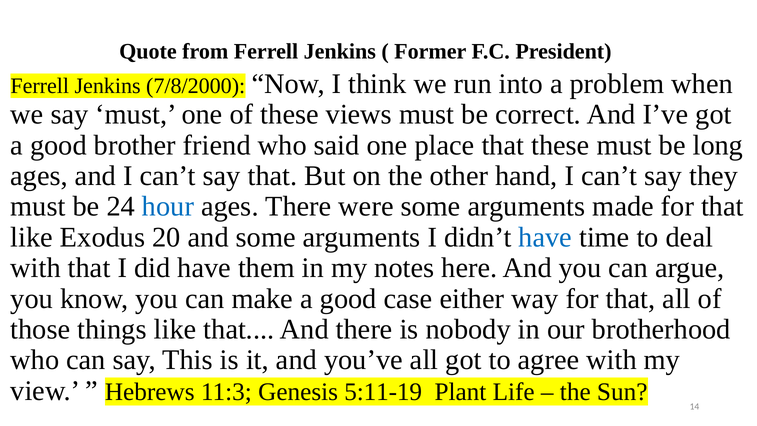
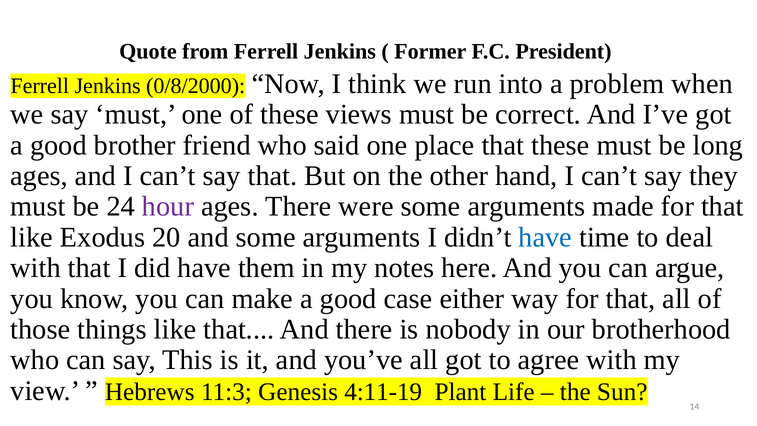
7/8/2000: 7/8/2000 -> 0/8/2000
hour colour: blue -> purple
5:11-19: 5:11-19 -> 4:11-19
